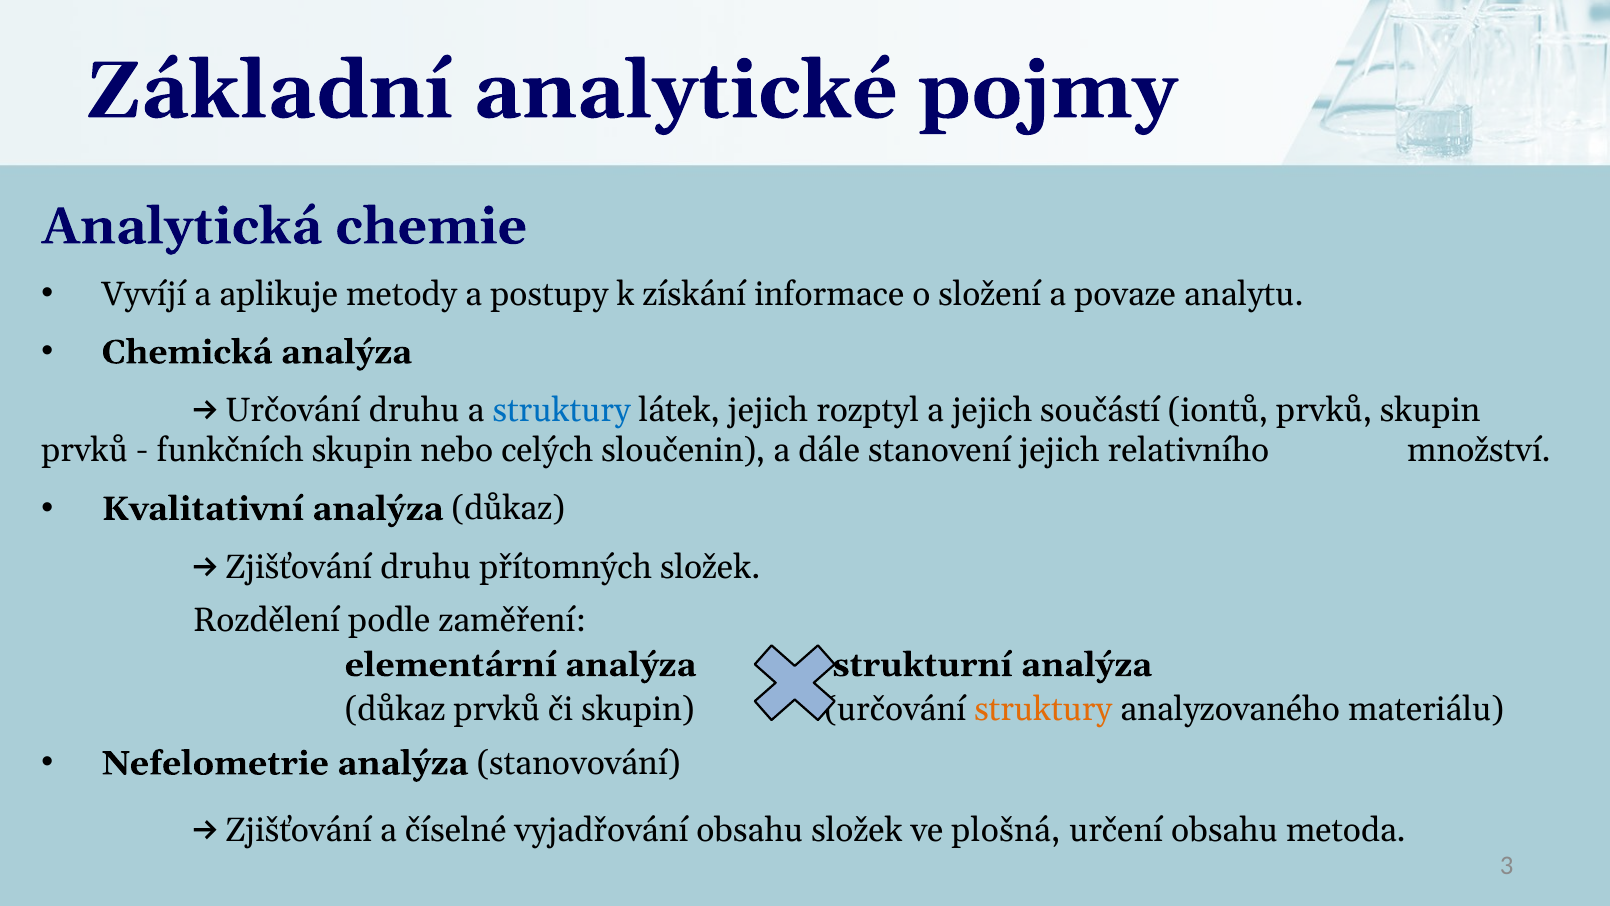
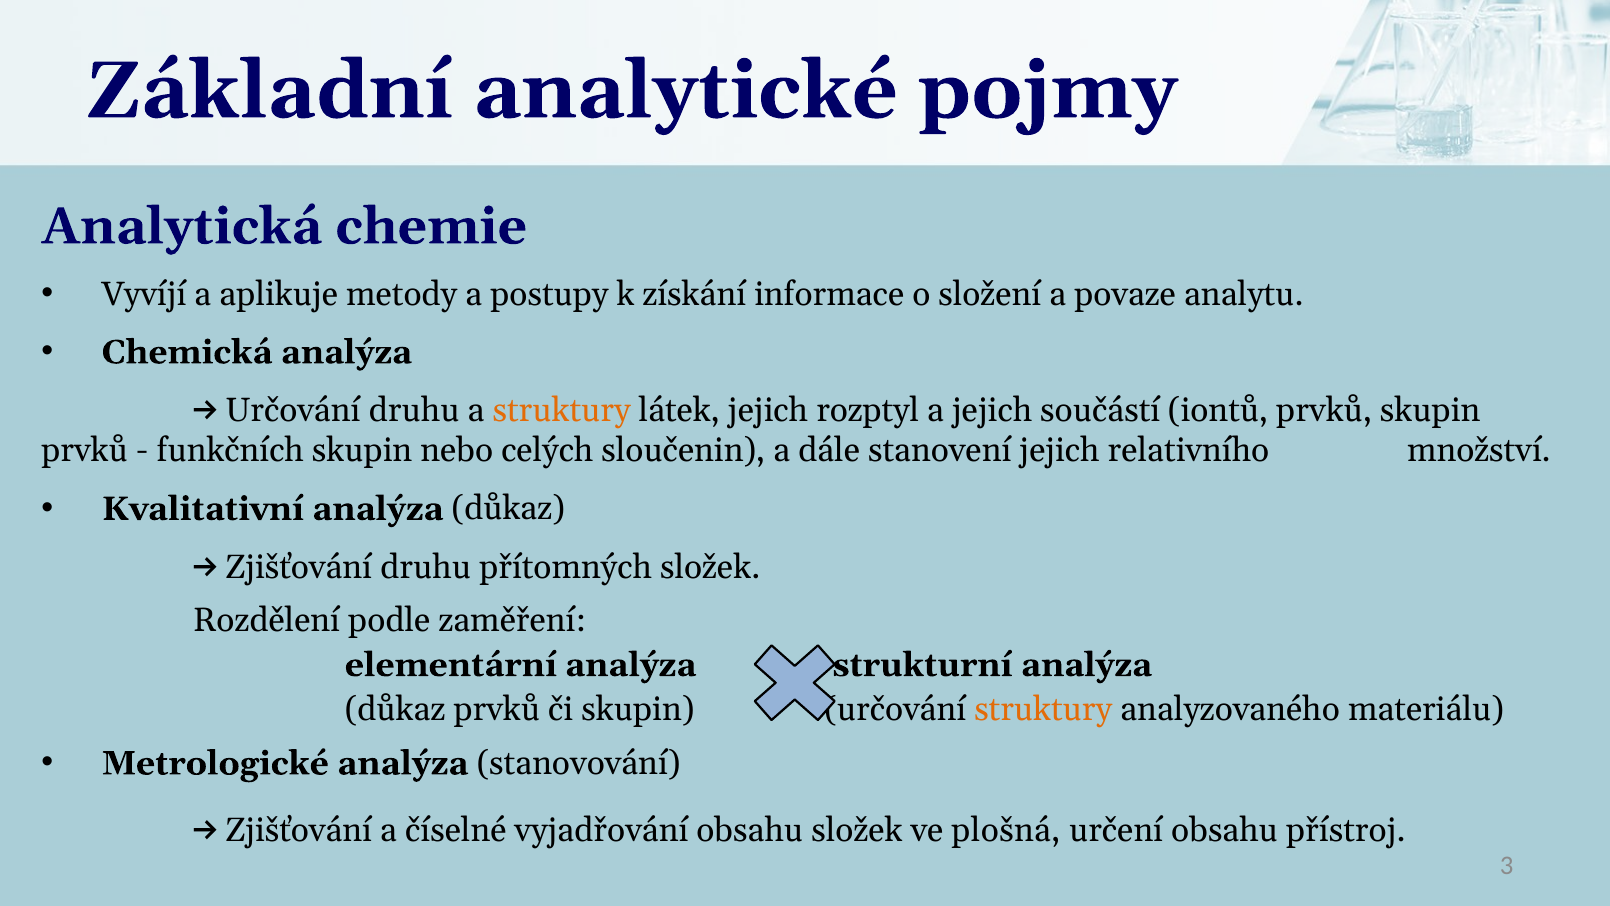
struktury at (562, 410) colour: blue -> orange
Nefelometrie: Nefelometrie -> Metrologické
metoda: metoda -> přístroj
